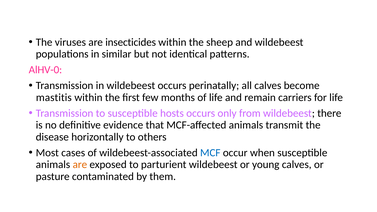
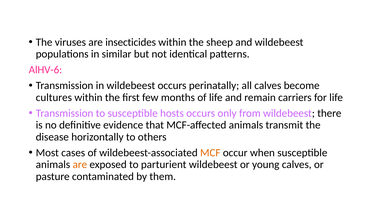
AlHV-0: AlHV-0 -> AlHV-6
mastitis: mastitis -> cultures
MCF colour: blue -> orange
